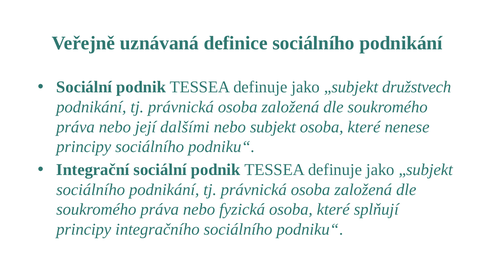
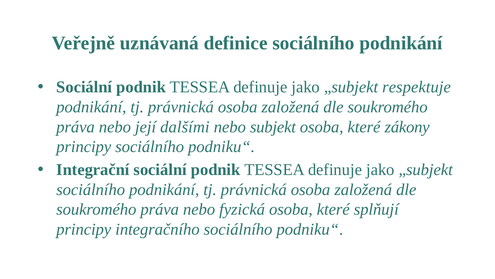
družstvech: družstvech -> respektuje
nenese: nenese -> zákony
